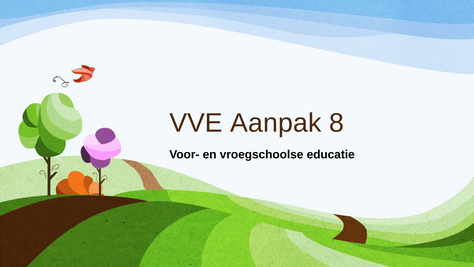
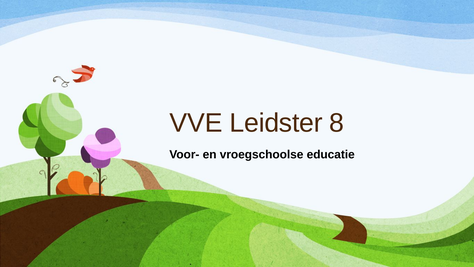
Aanpak: Aanpak -> Leidster
